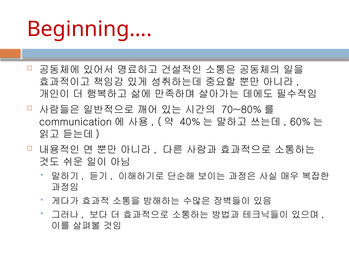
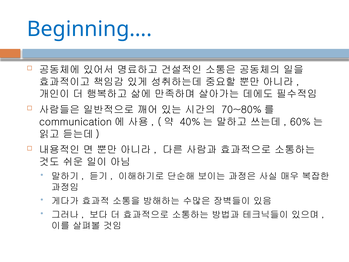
Beginning… colour: red -> blue
